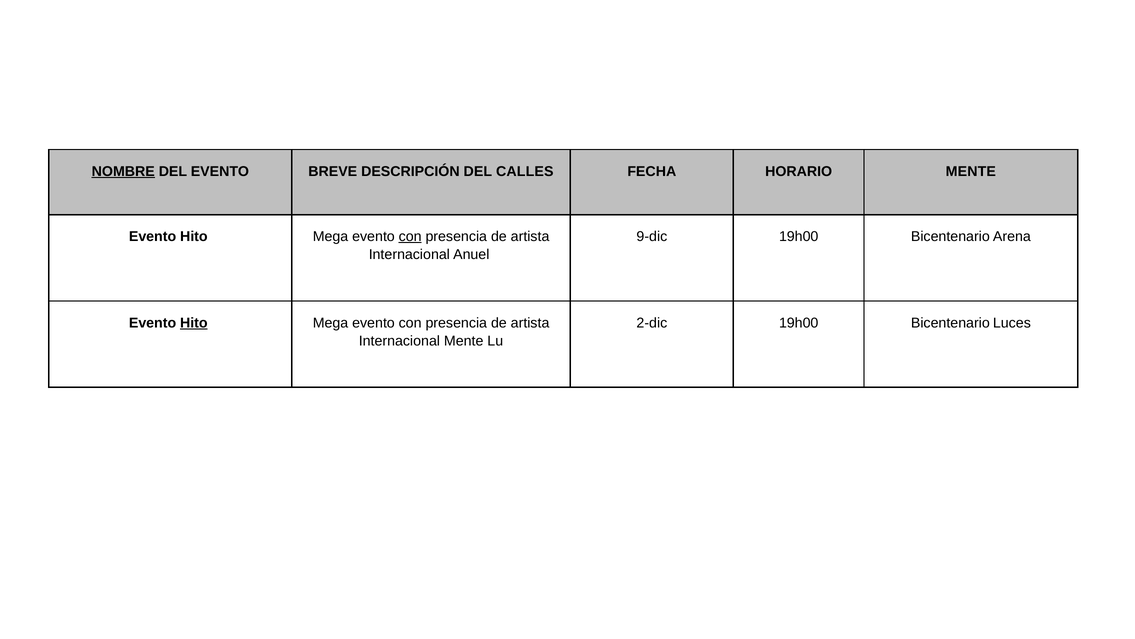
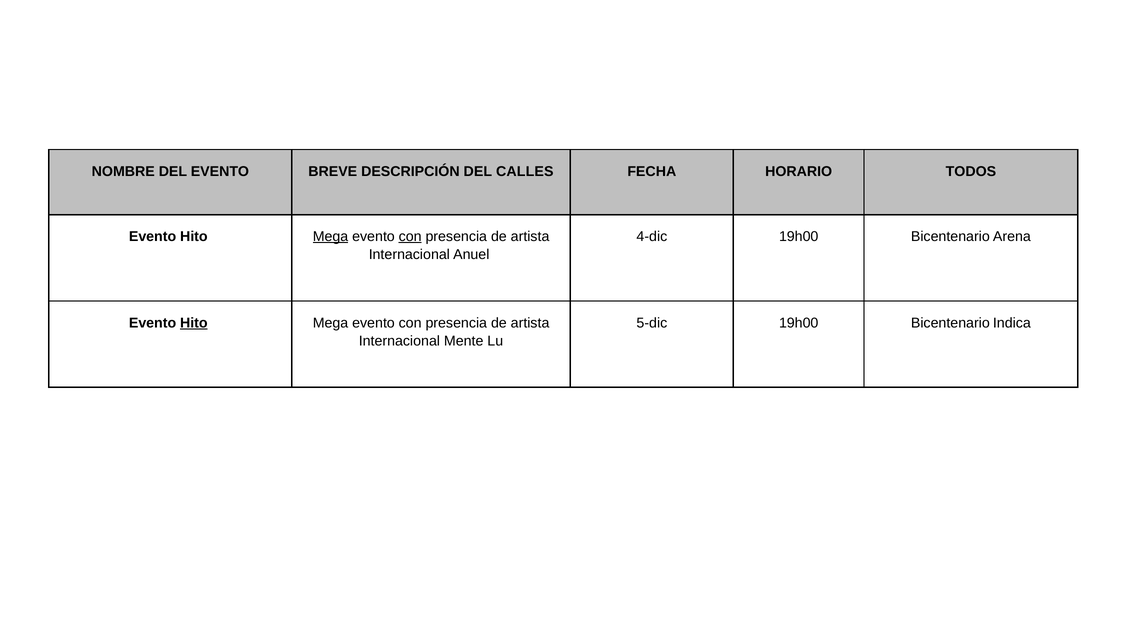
NOMBRE underline: present -> none
HORARIO MENTE: MENTE -> TODOS
Mega at (331, 236) underline: none -> present
9-dic: 9-dic -> 4-dic
2-dic: 2-dic -> 5-dic
Luces: Luces -> Indica
